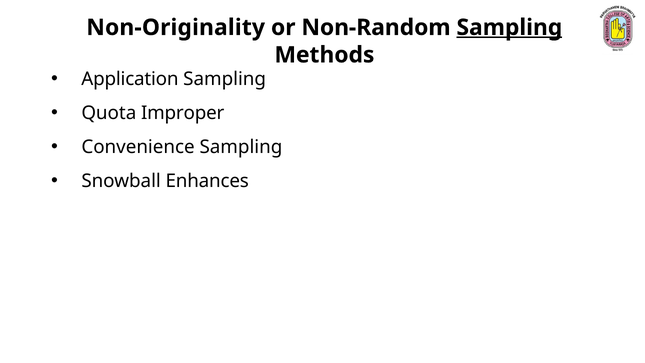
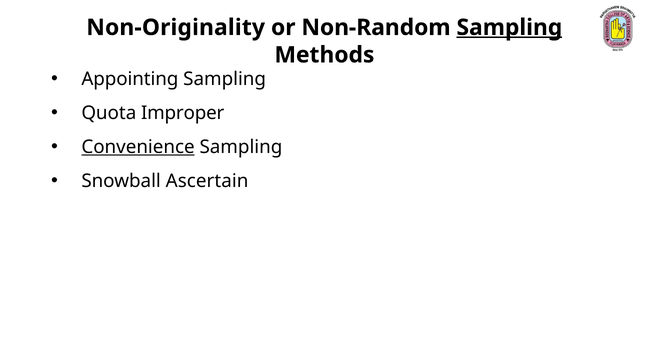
Application: Application -> Appointing
Convenience underline: none -> present
Enhances: Enhances -> Ascertain
